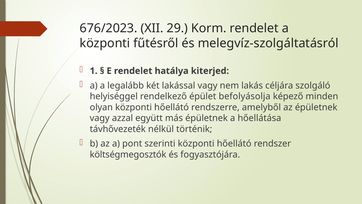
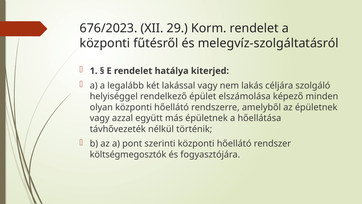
befolyásolja: befolyásolja -> elszámolása
